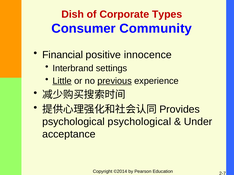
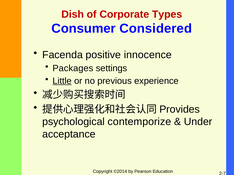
Community: Community -> Considered
Financial: Financial -> Facenda
Interbrand: Interbrand -> Packages
previous underline: present -> none
psychological psychological: psychological -> contemporize
